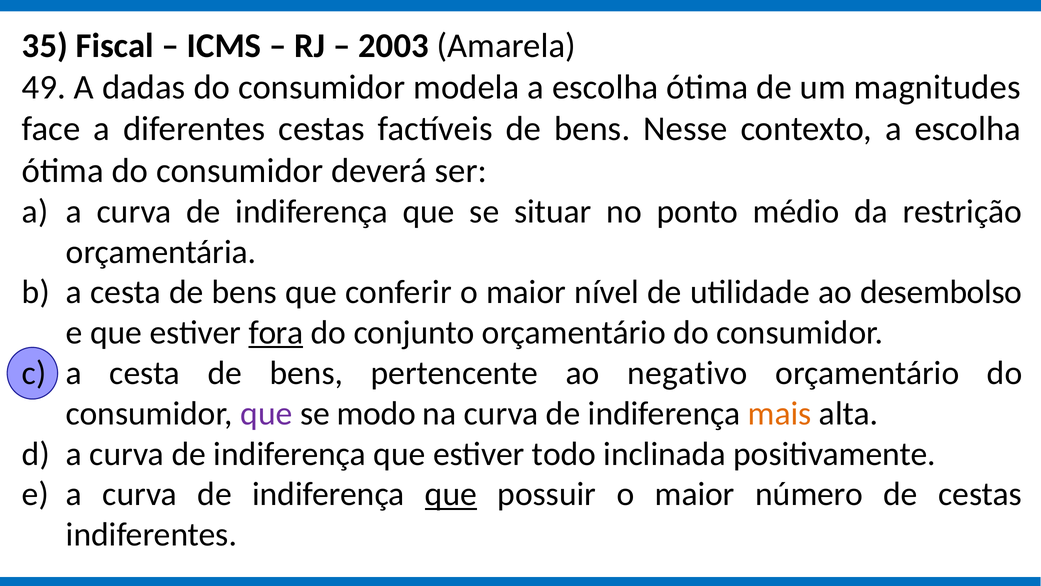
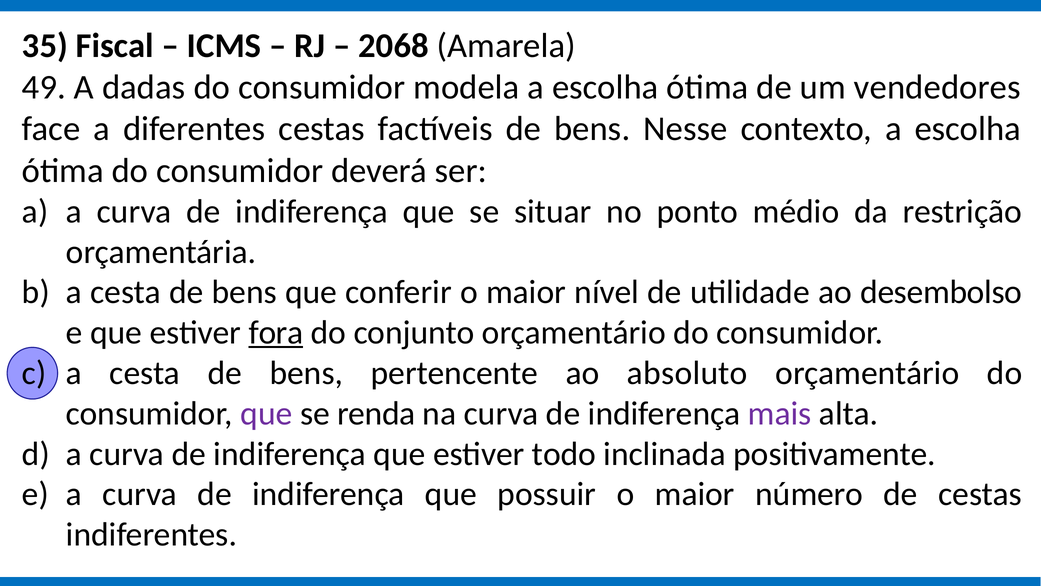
2003: 2003 -> 2068
magnitudes: magnitudes -> vendedores
negativo: negativo -> absoluto
modo: modo -> renda
mais colour: orange -> purple
que at (451, 494) underline: present -> none
